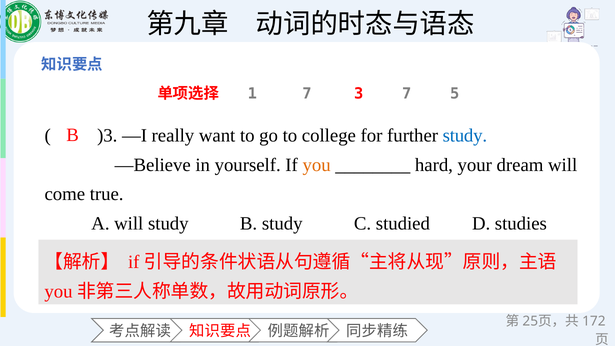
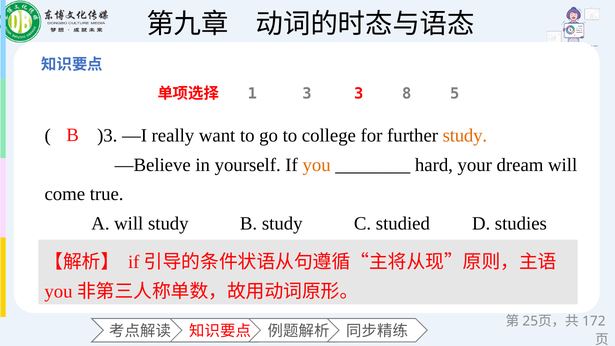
1 7: 7 -> 3
3 7: 7 -> 8
study at (465, 136) colour: blue -> orange
